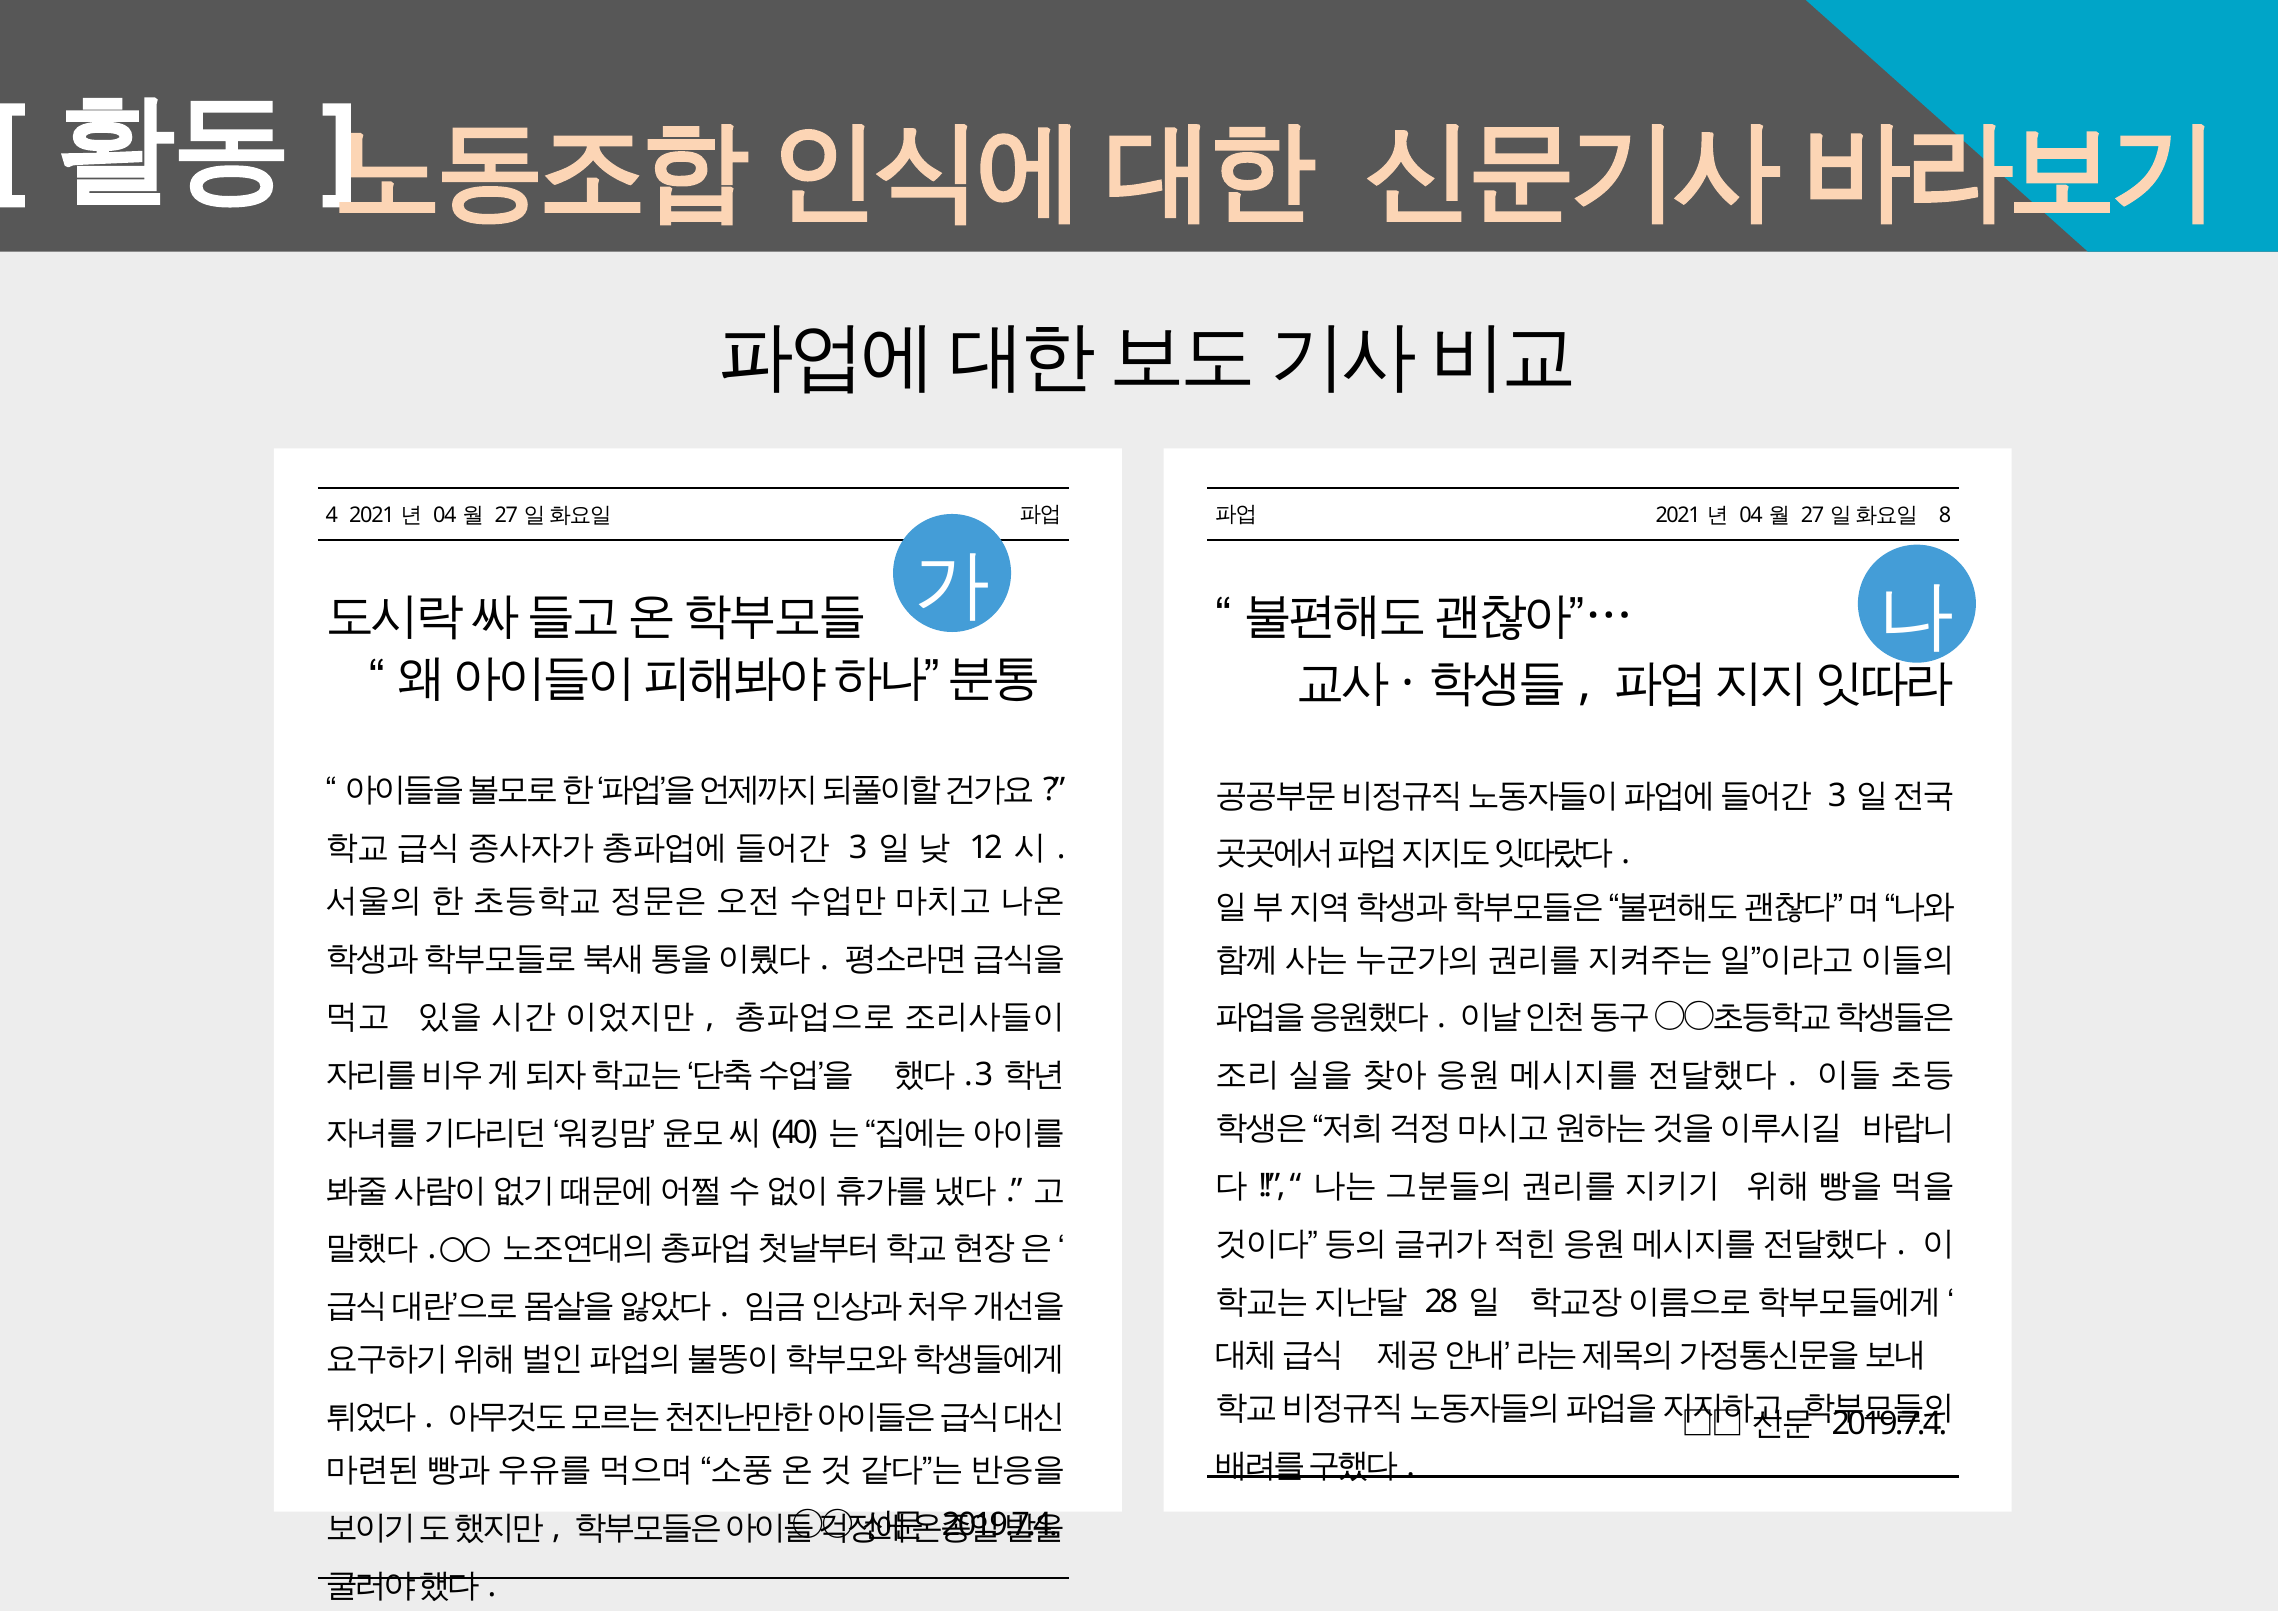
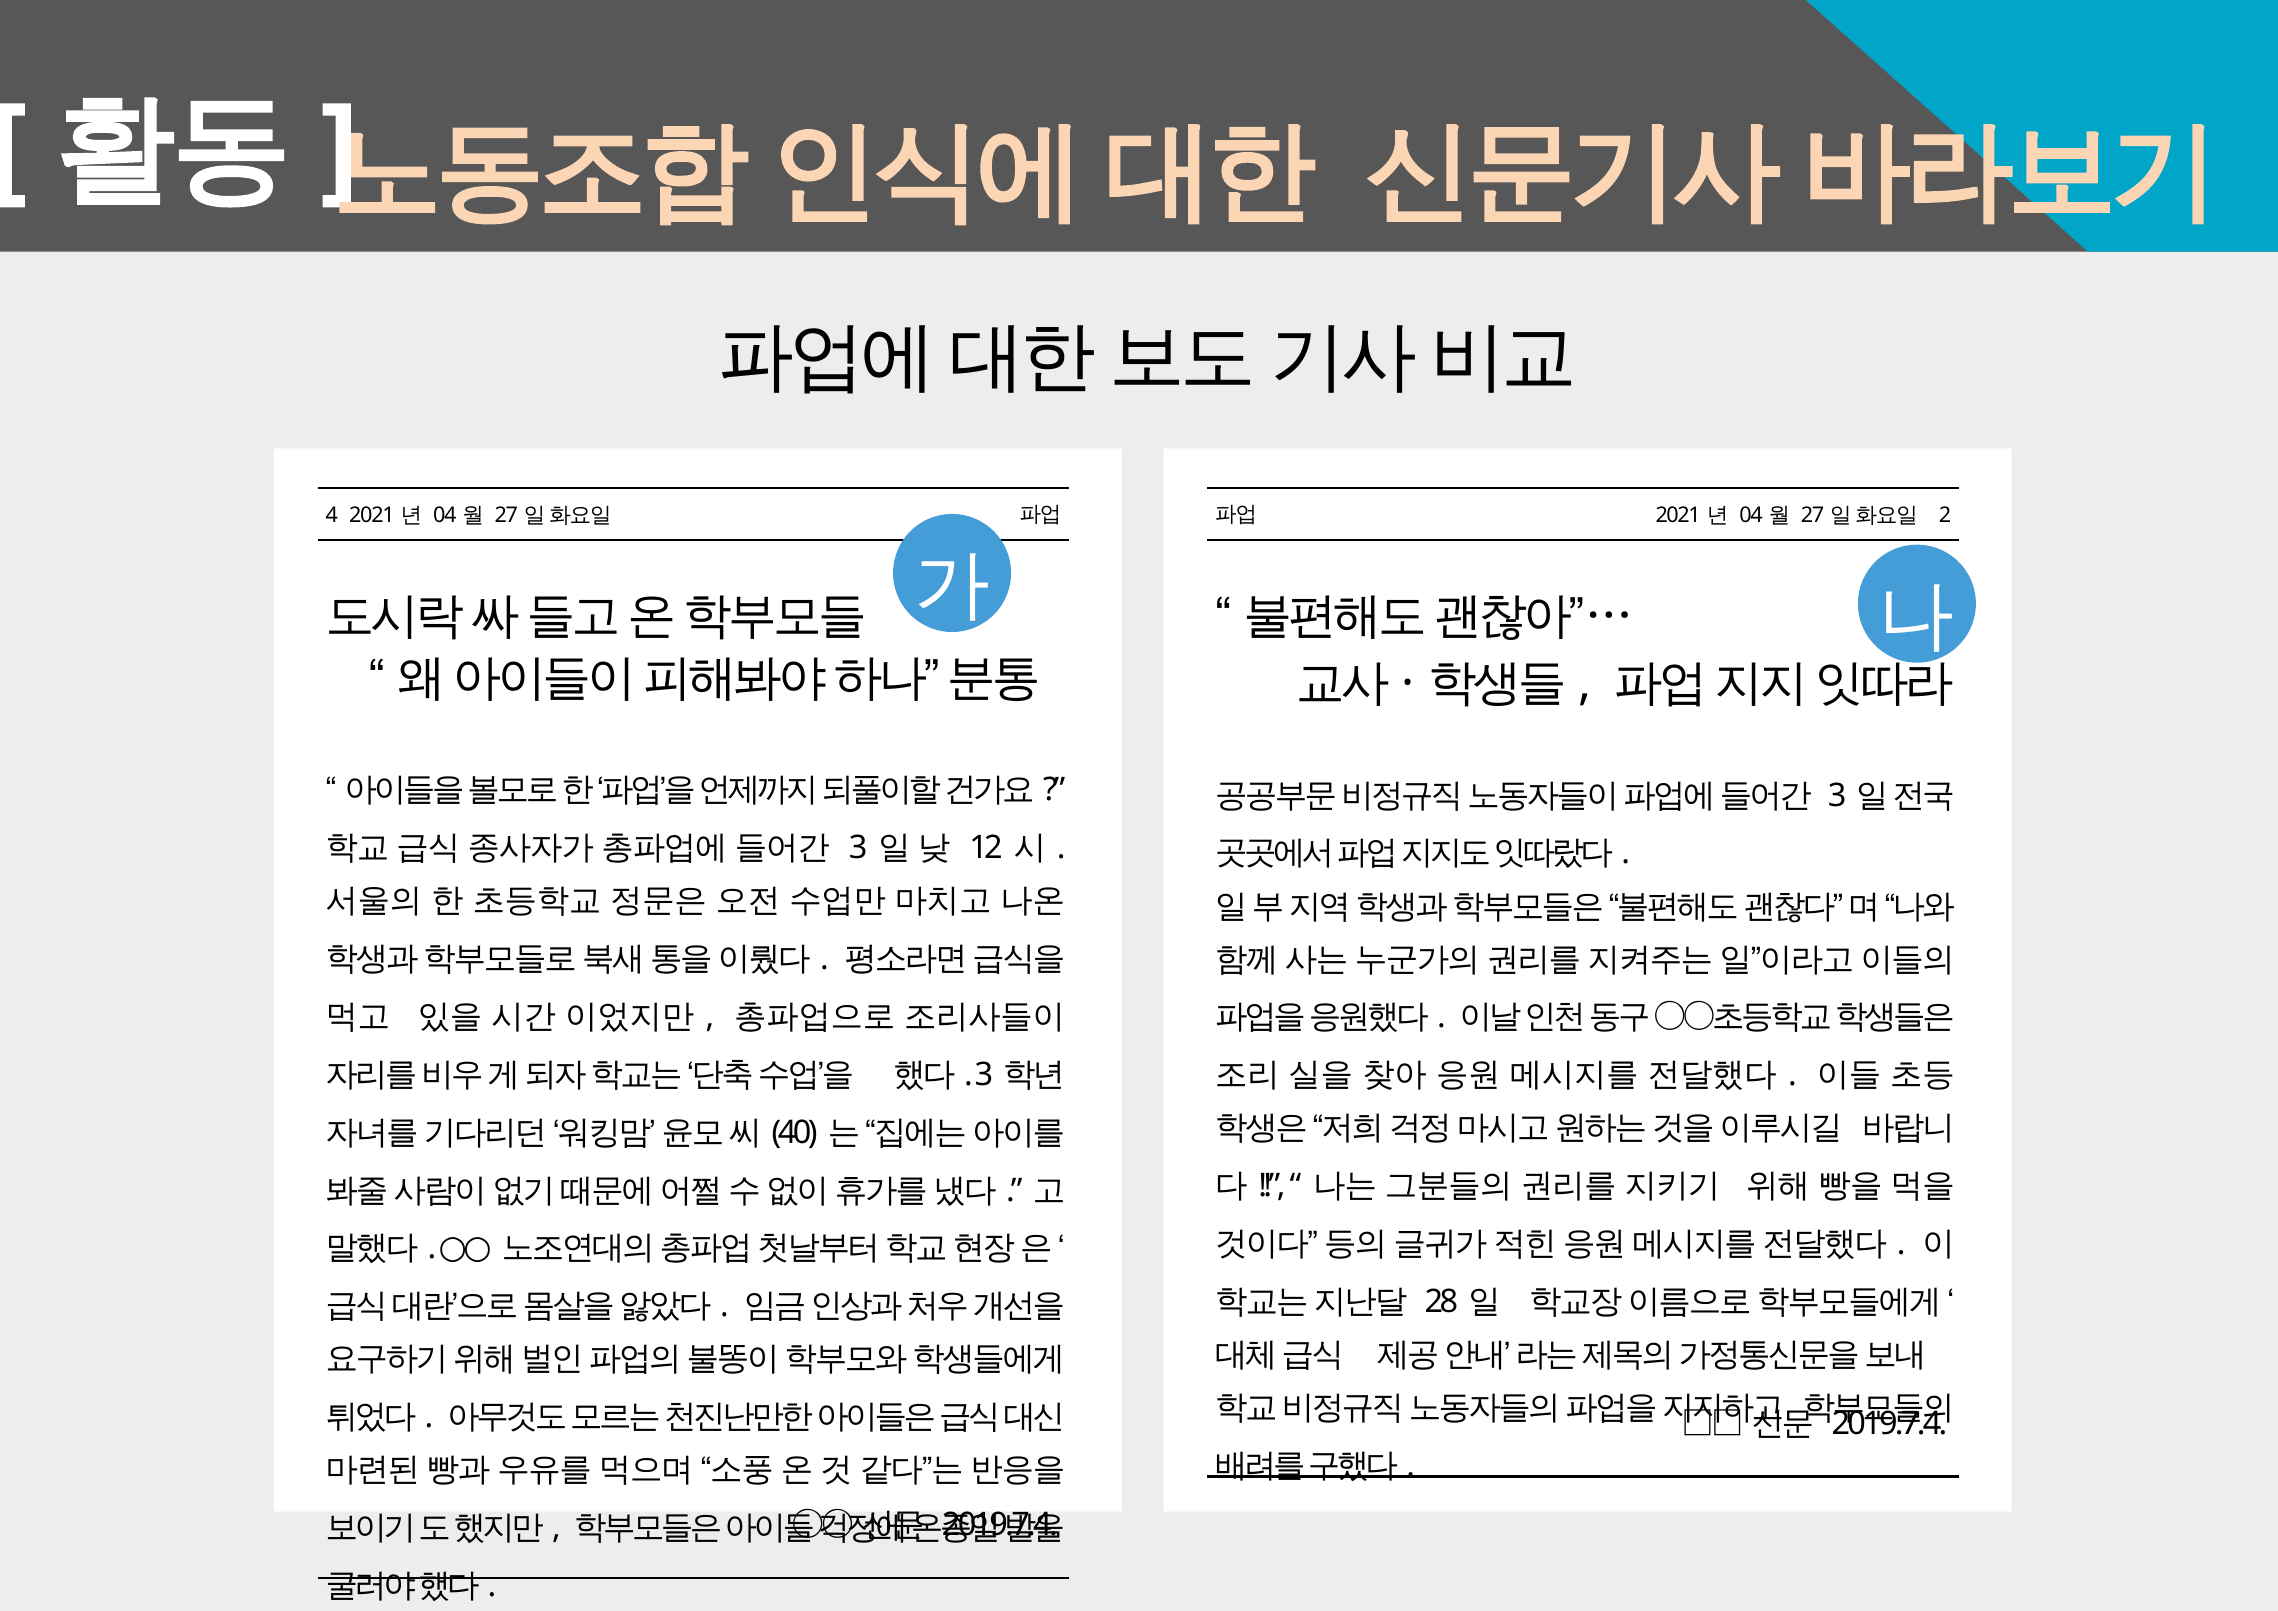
8: 8 -> 2
